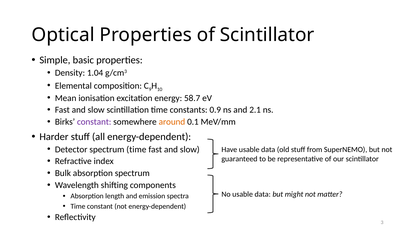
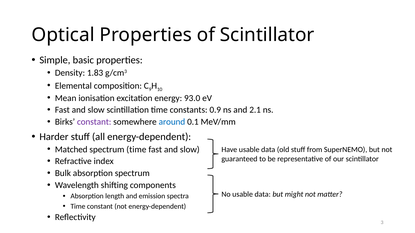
1.04: 1.04 -> 1.83
58.7: 58.7 -> 93.0
around colour: orange -> blue
Detector: Detector -> Matched
